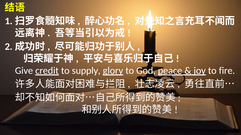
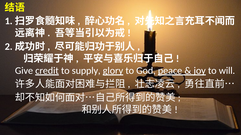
fire: fire -> will
